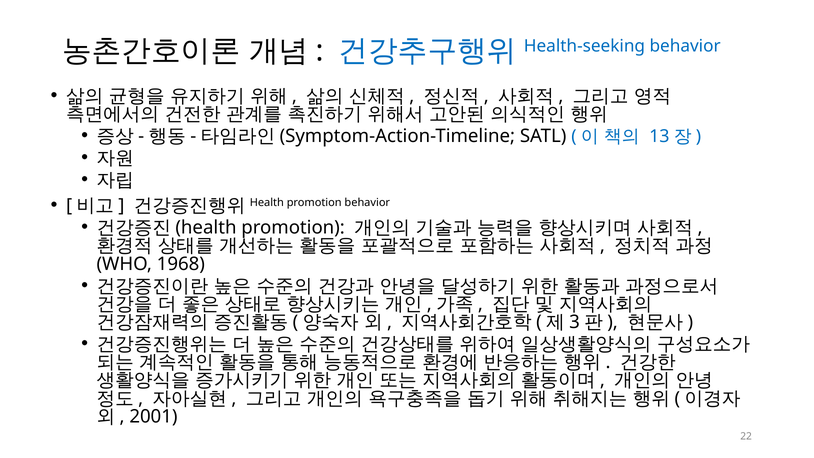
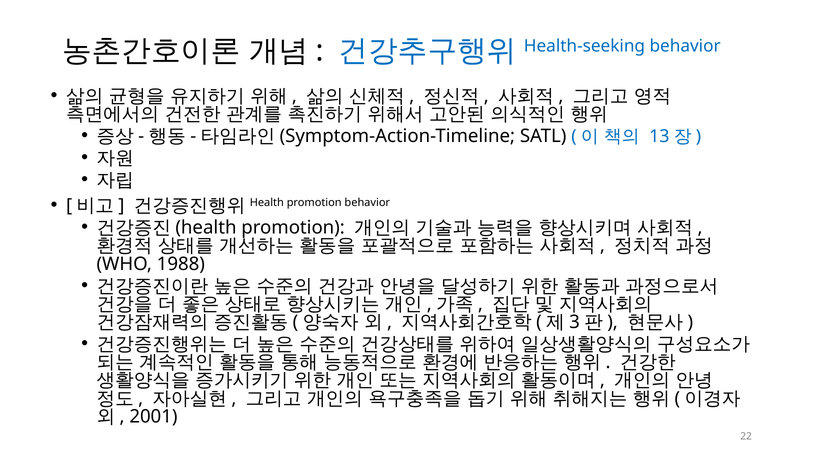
1968: 1968 -> 1988
